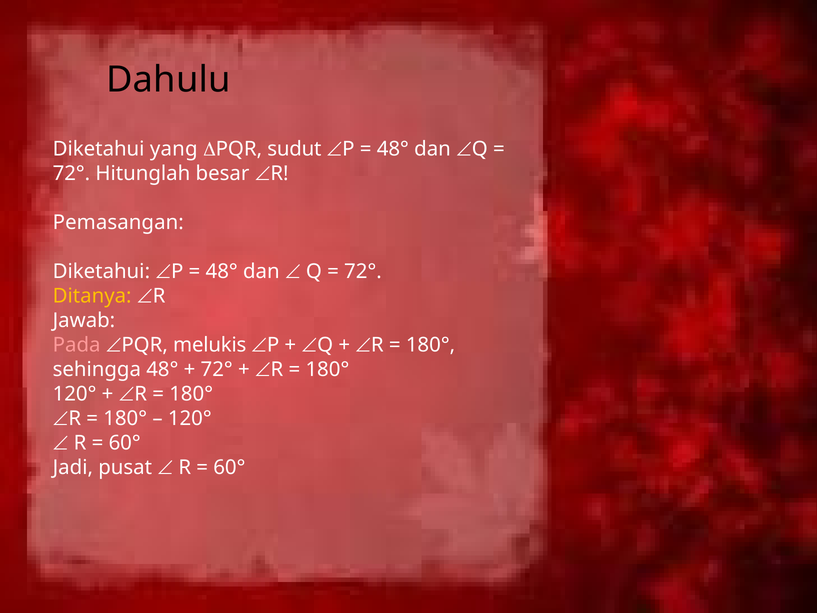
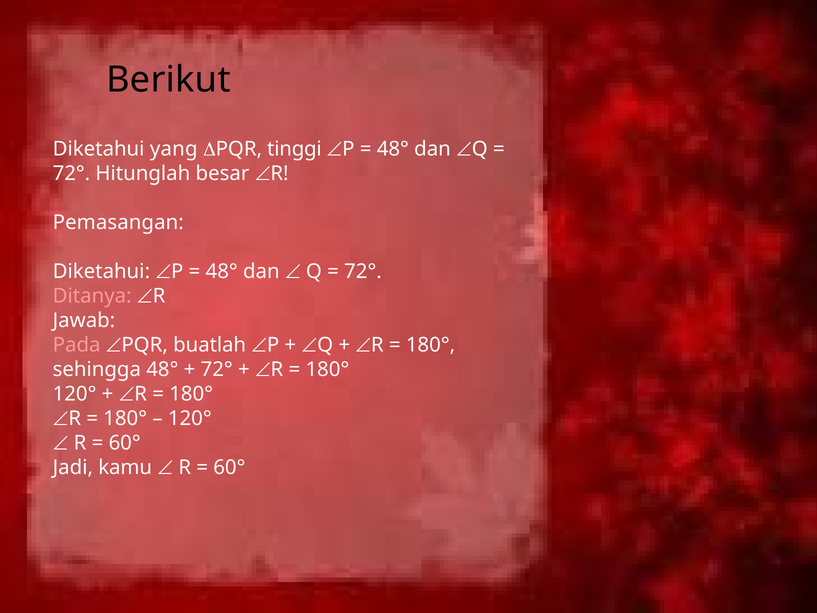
Dahulu: Dahulu -> Berikut
sudut: sudut -> tinggi
Ditanya colour: yellow -> pink
melukis: melukis -> buatlah
pusat: pusat -> kamu
